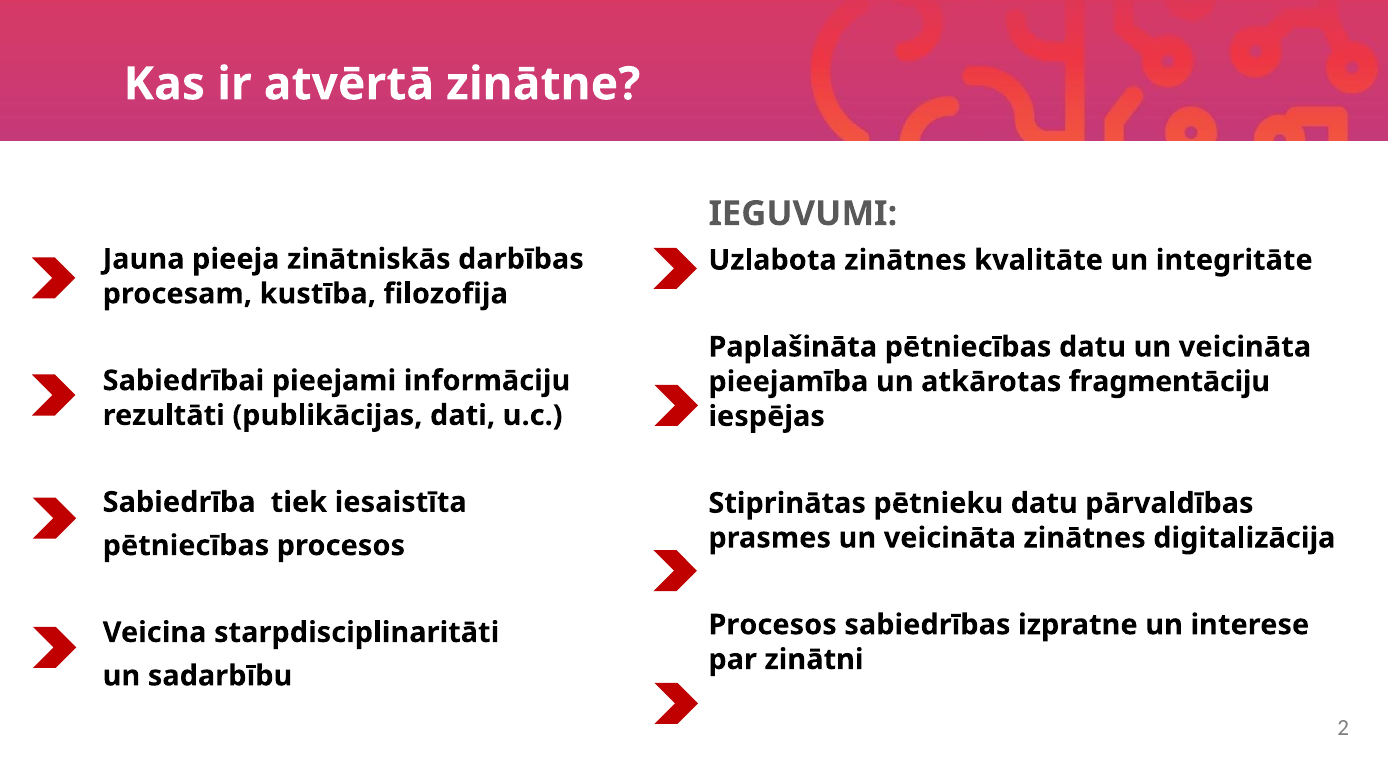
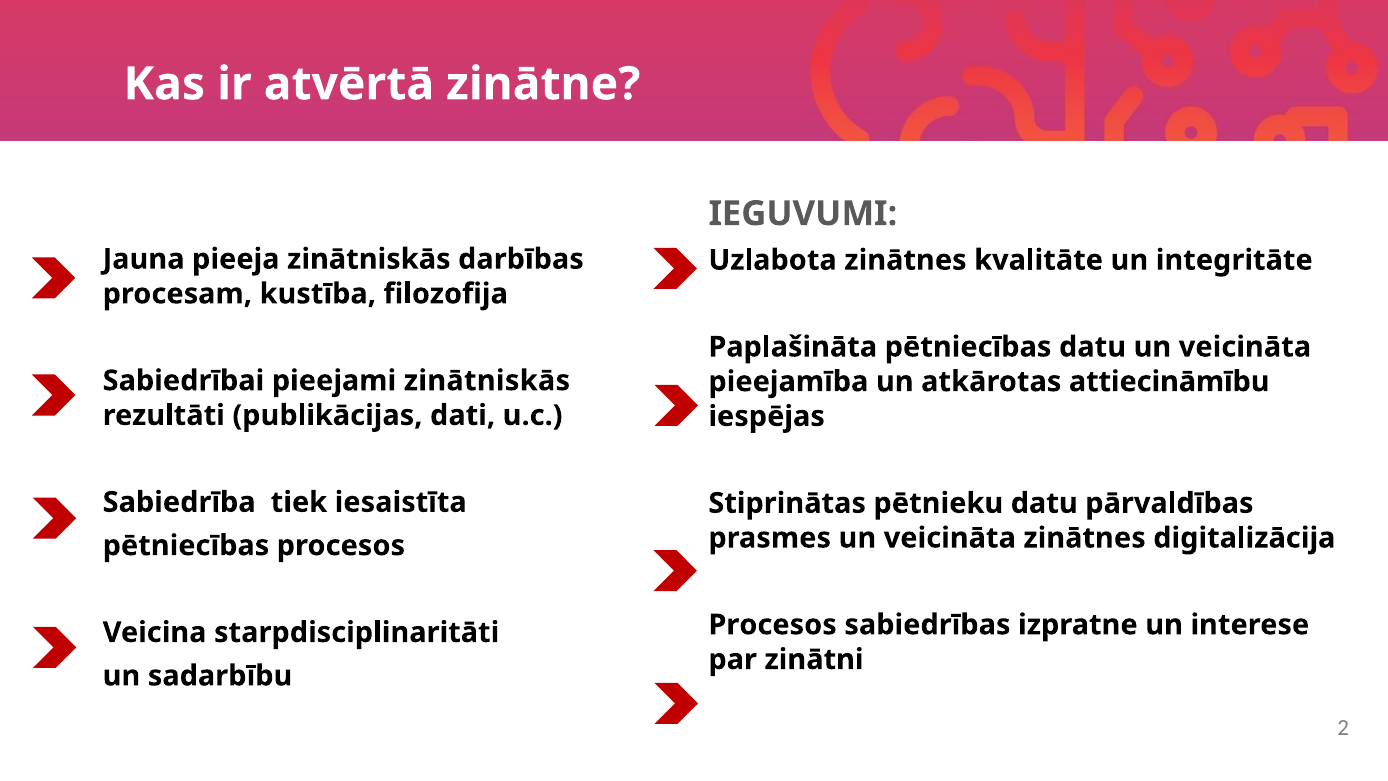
pieejami informāciju: informāciju -> zinātniskās
fragmentāciju: fragmentāciju -> attiecināmību
